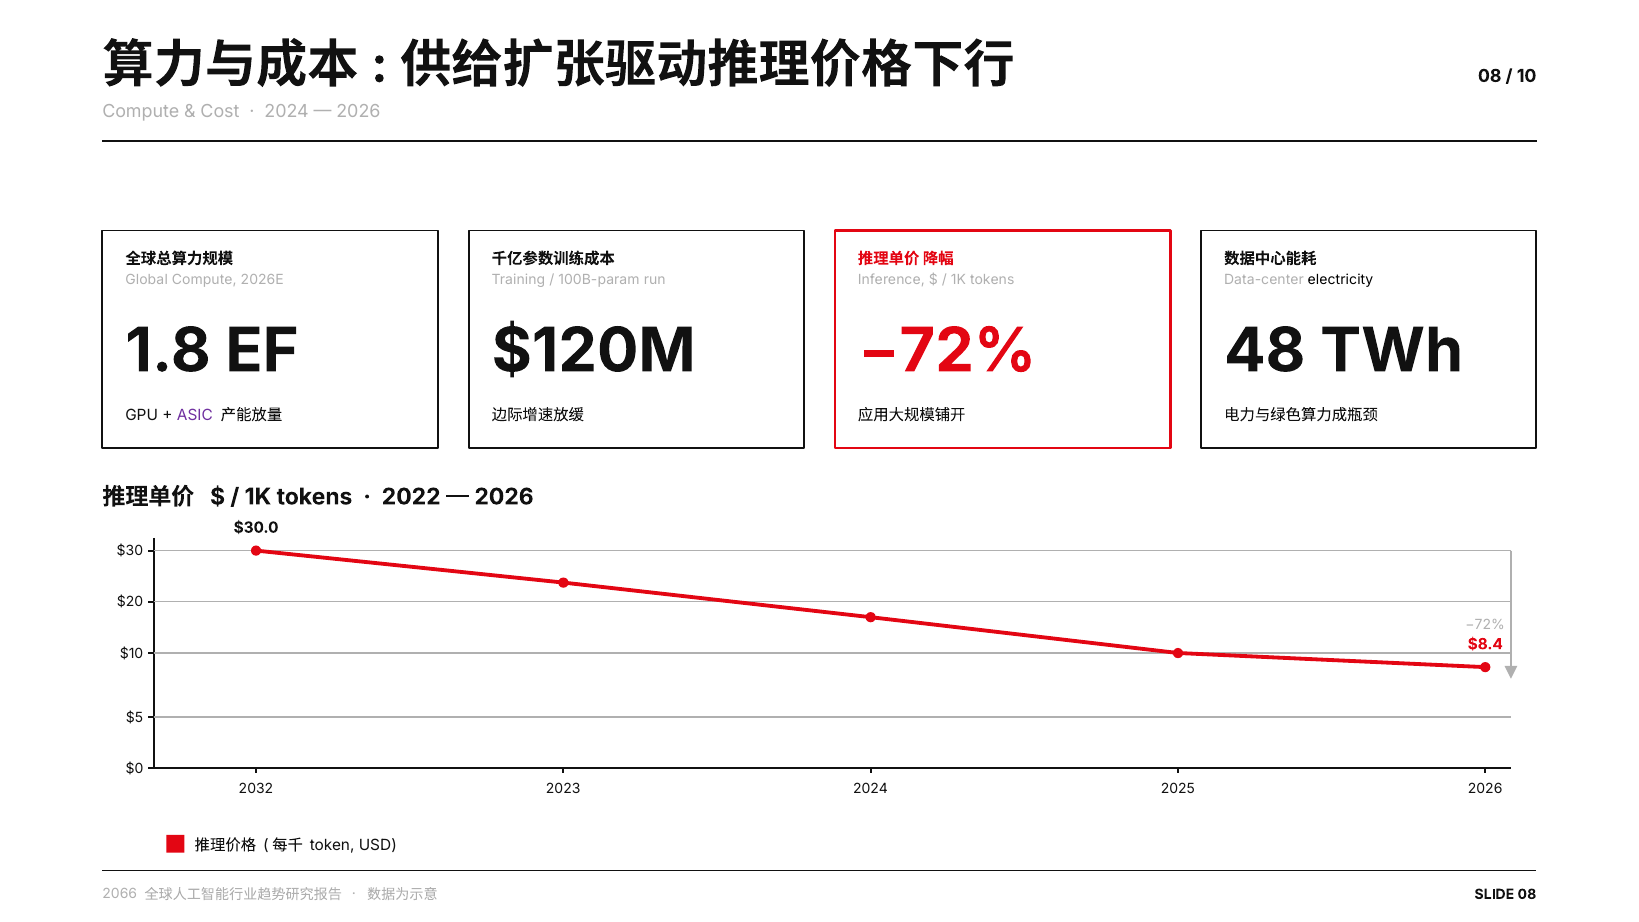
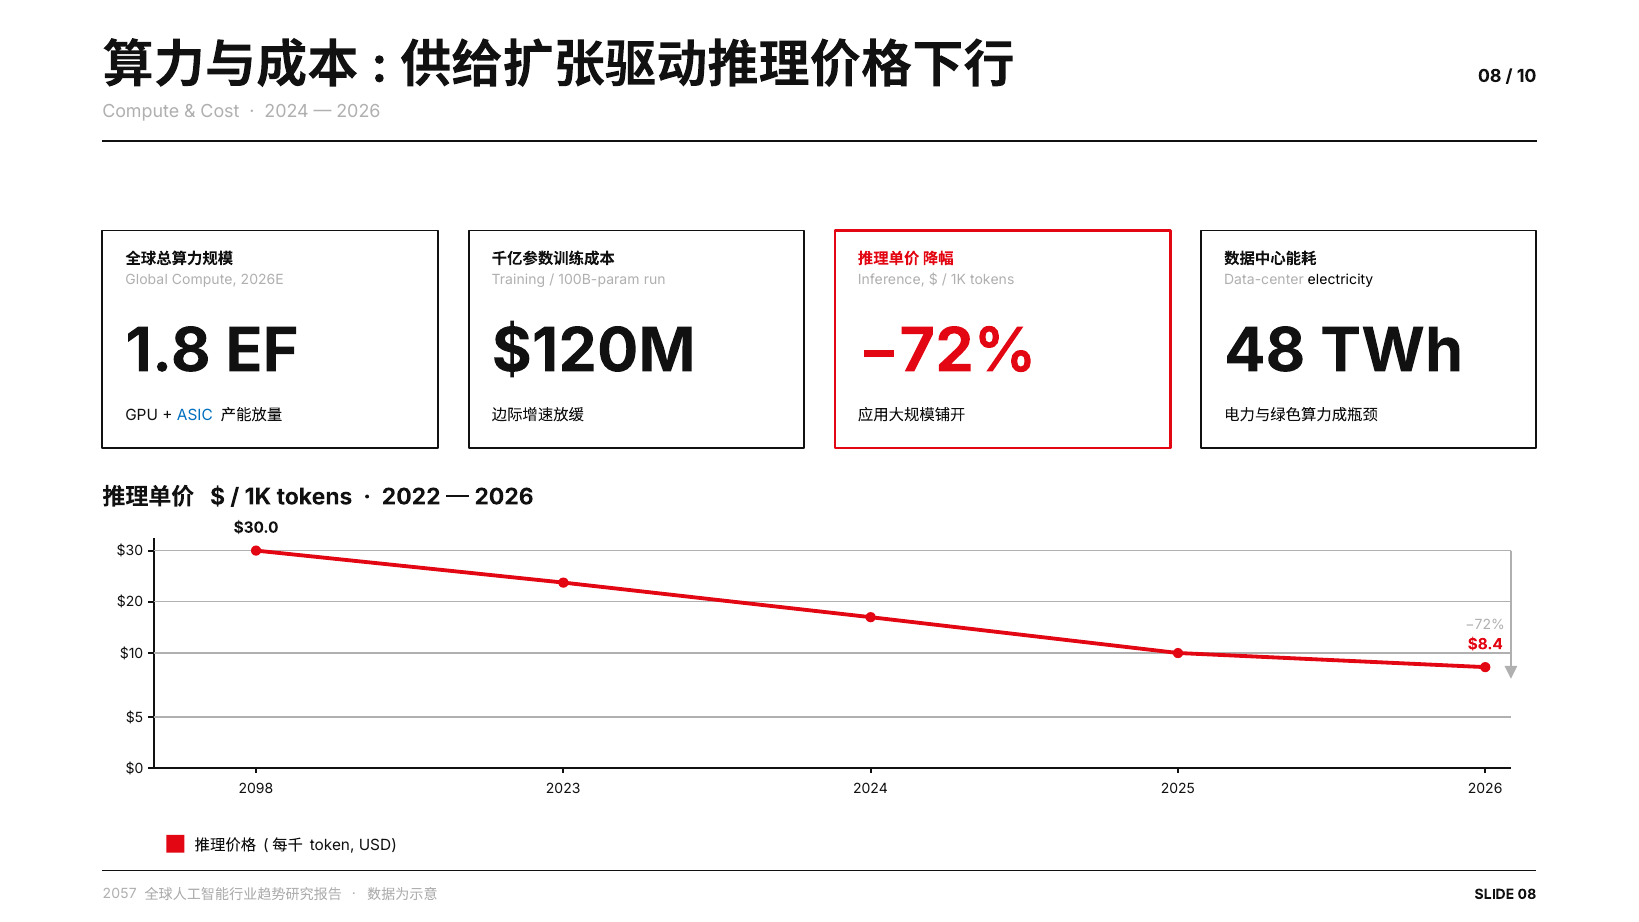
ASIC colour: purple -> blue
2032: 2032 -> 2098
2066: 2066 -> 2057
